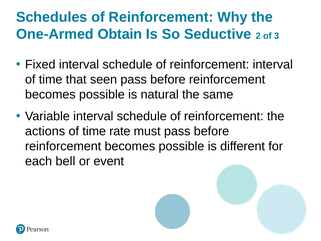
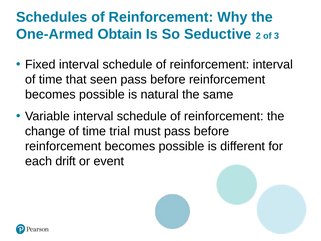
actions: actions -> change
rate: rate -> trial
bell: bell -> drift
